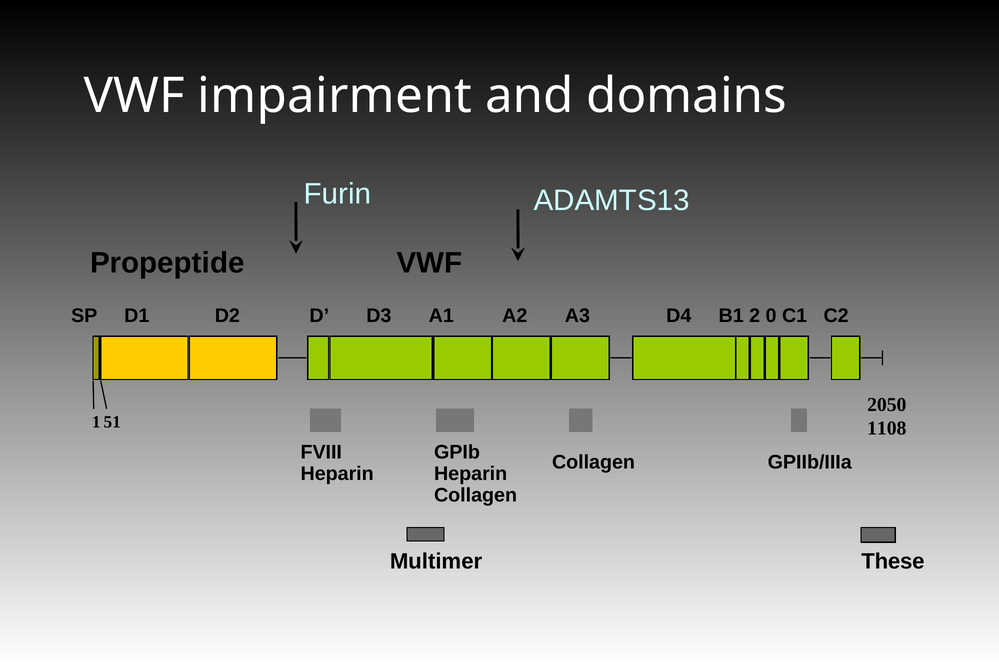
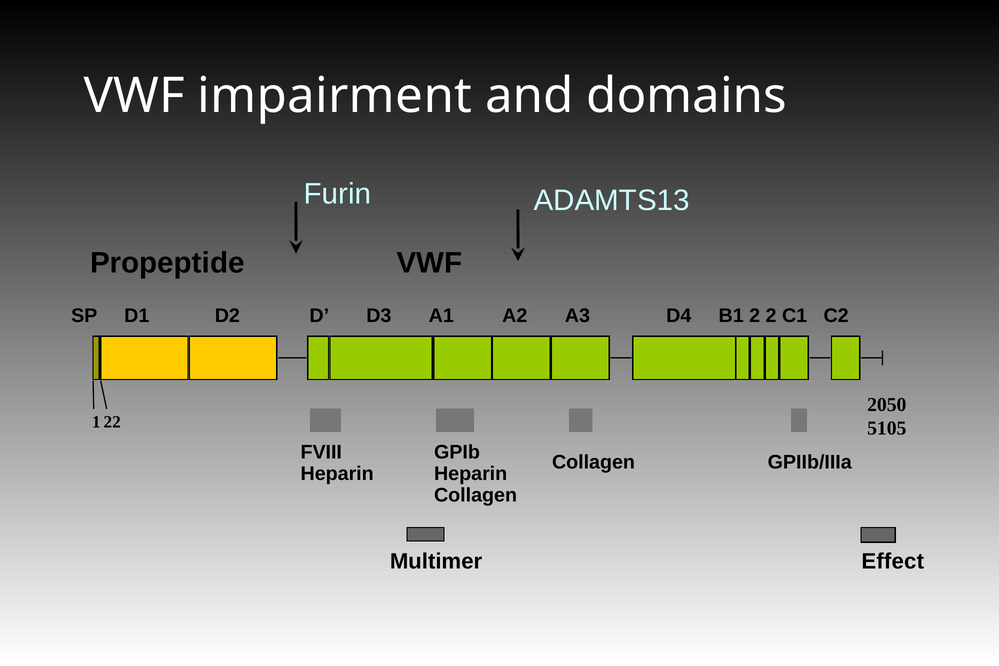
2 0: 0 -> 2
51: 51 -> 22
1108: 1108 -> 5105
These: These -> Effect
